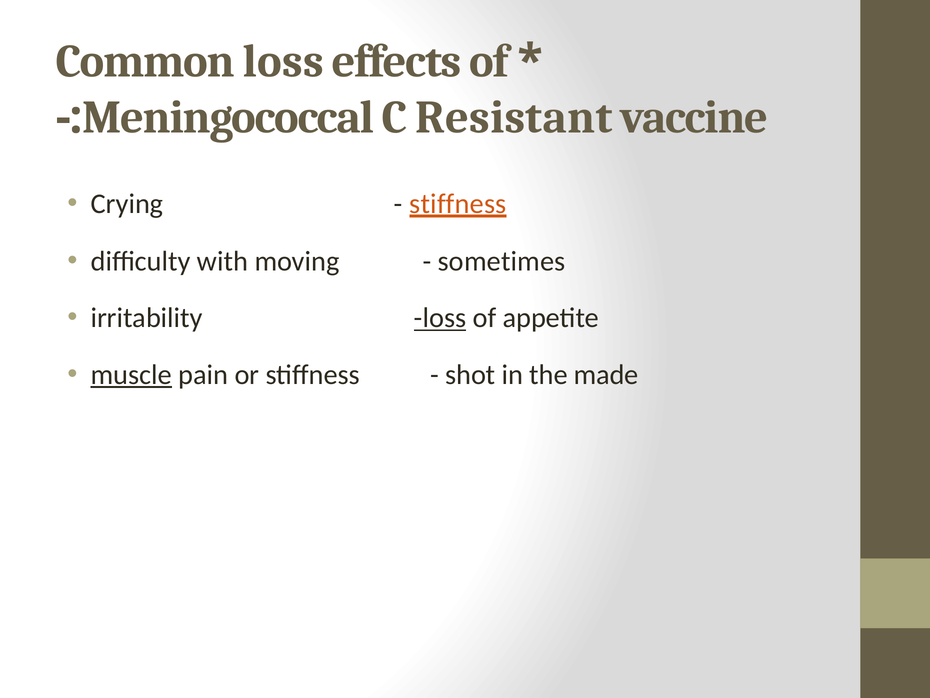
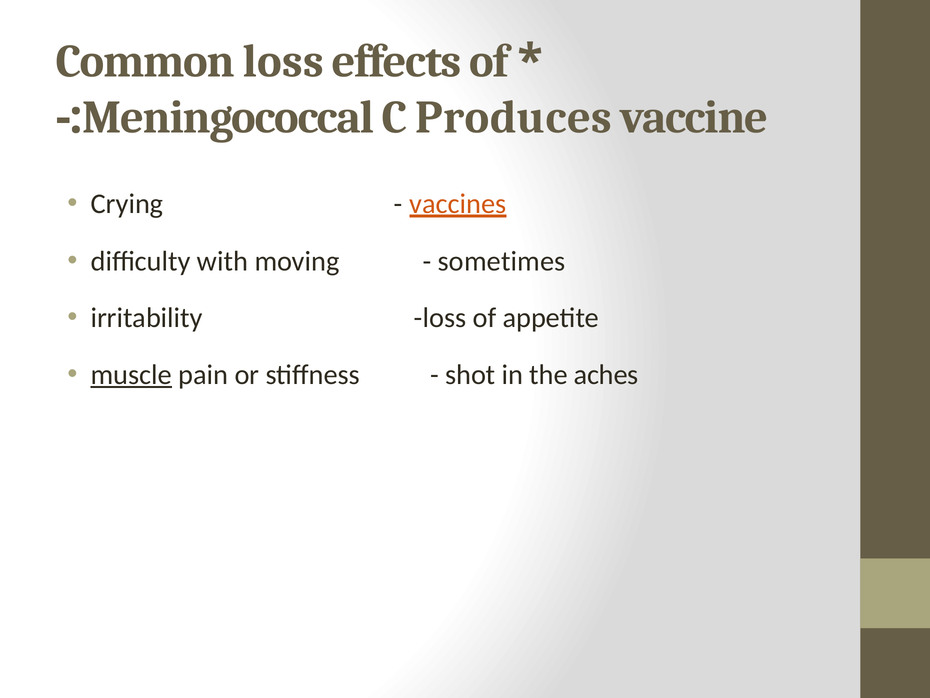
Resistant: Resistant -> Produces
stiffness at (458, 204): stiffness -> vaccines
loss at (440, 318) underline: present -> none
made: made -> aches
